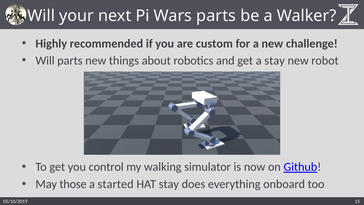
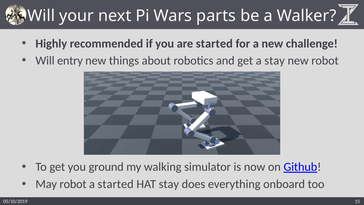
are custom: custom -> started
Will parts: parts -> entry
control: control -> ground
May those: those -> robot
